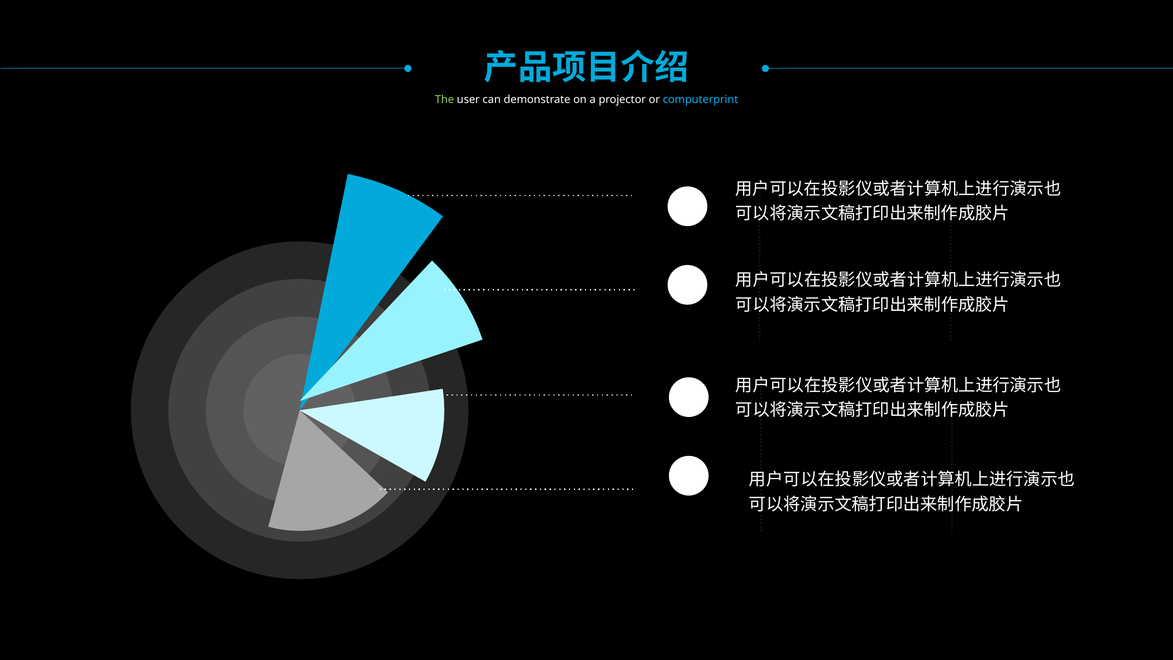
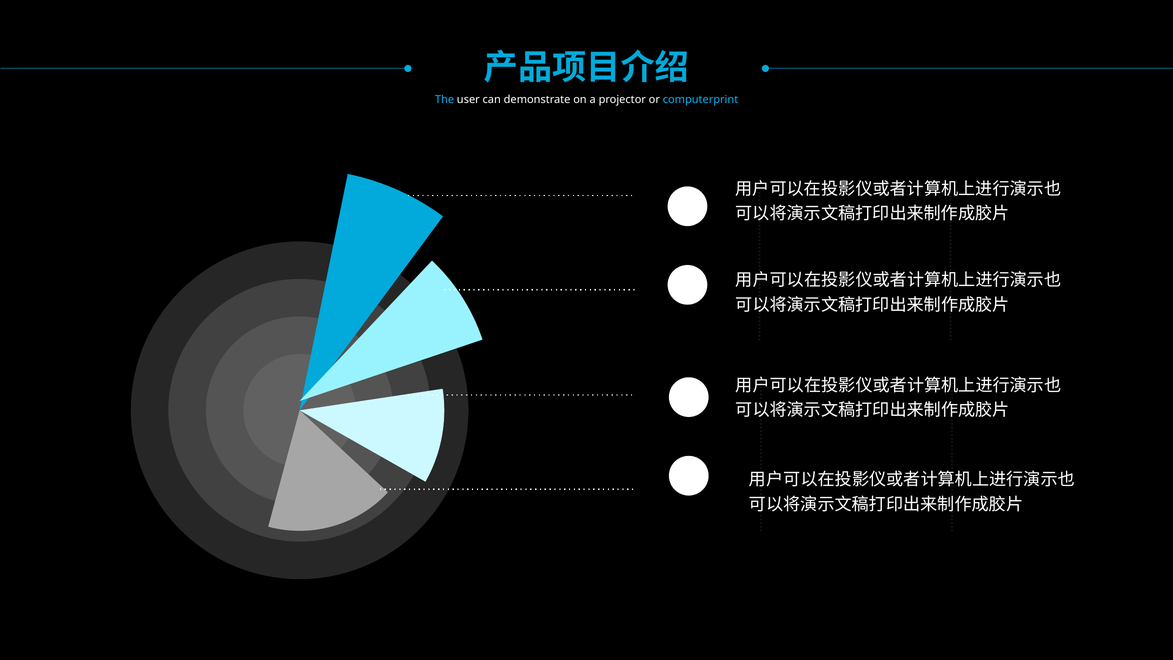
The colour: light green -> light blue
